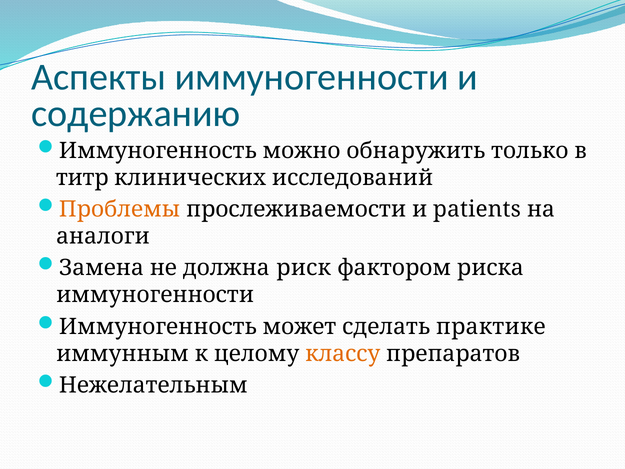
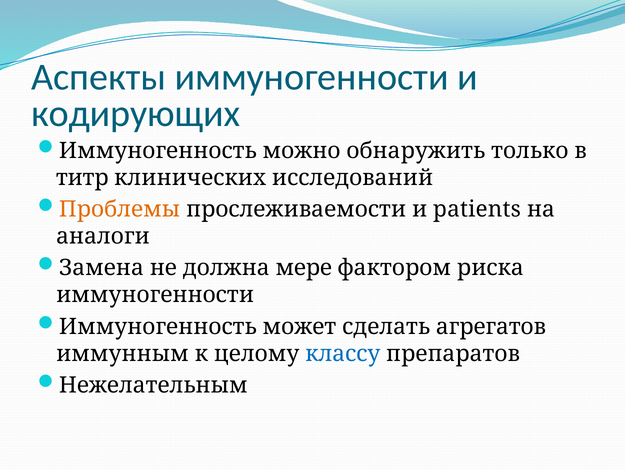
содержанию: содержанию -> кодирующих
риск: риск -> мере
практике: практике -> агрегатов
классу colour: orange -> blue
